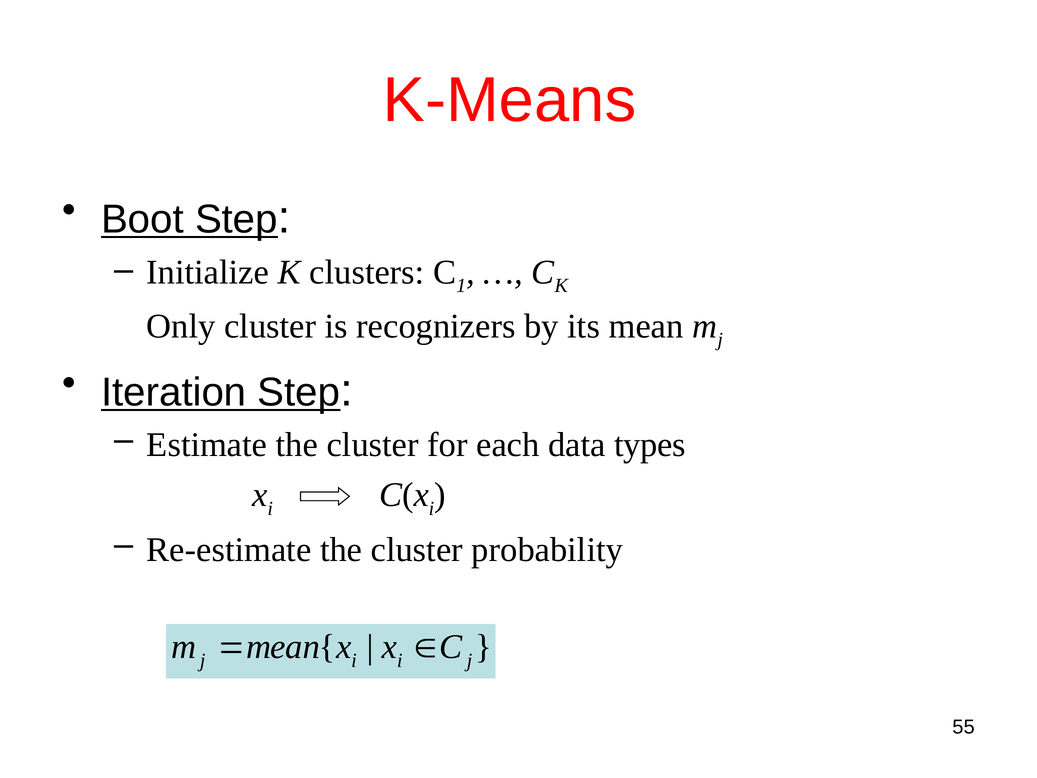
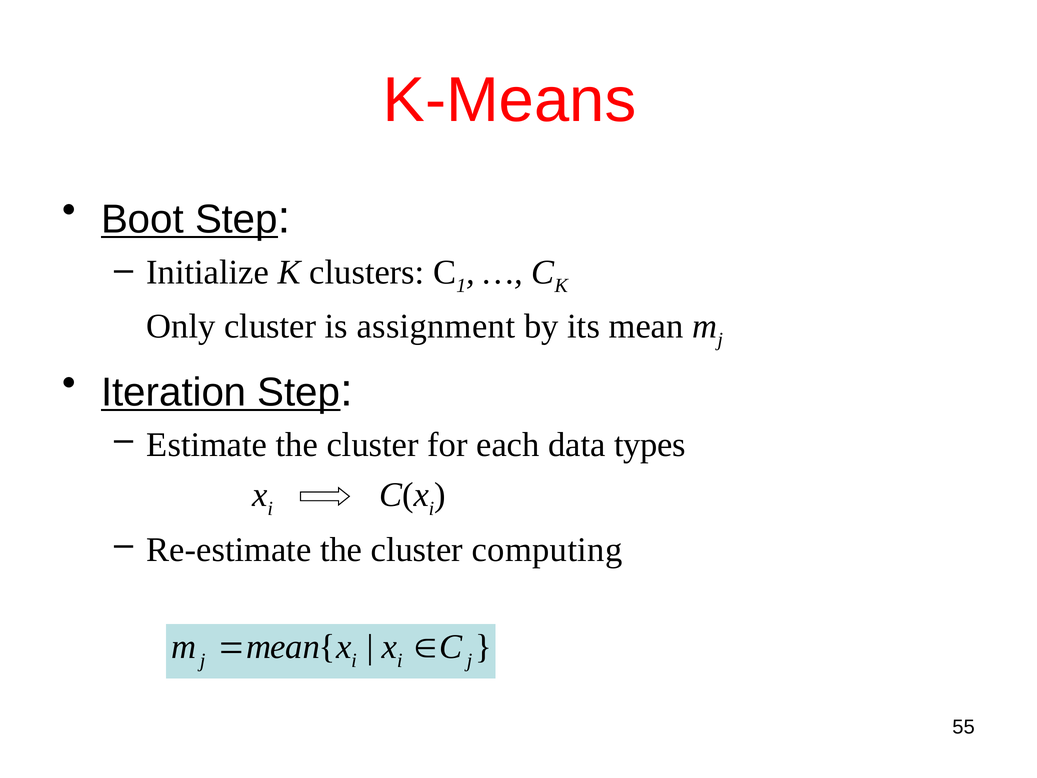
recognizers: recognizers -> assignment
probability: probability -> computing
